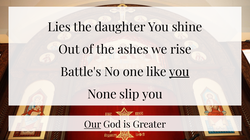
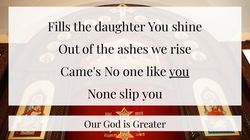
Lies: Lies -> Fills
Battle's: Battle's -> Came's
Our underline: present -> none
